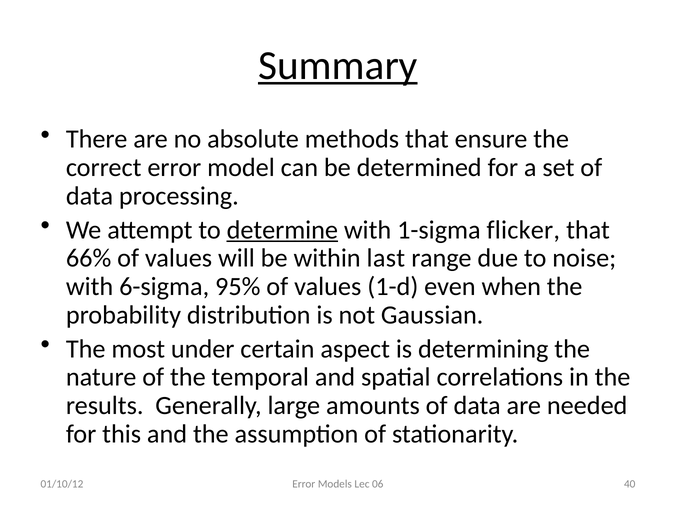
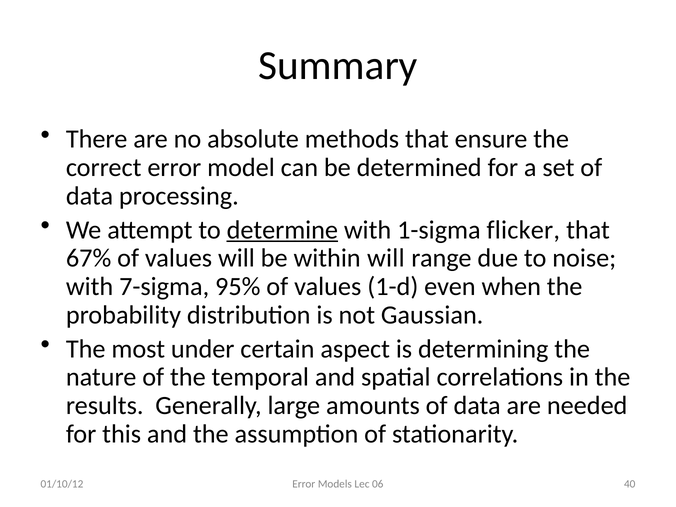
Summary underline: present -> none
66%: 66% -> 67%
within last: last -> will
6-sigma: 6-sigma -> 7-sigma
